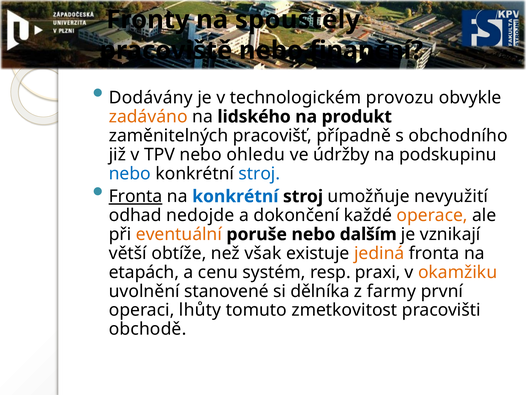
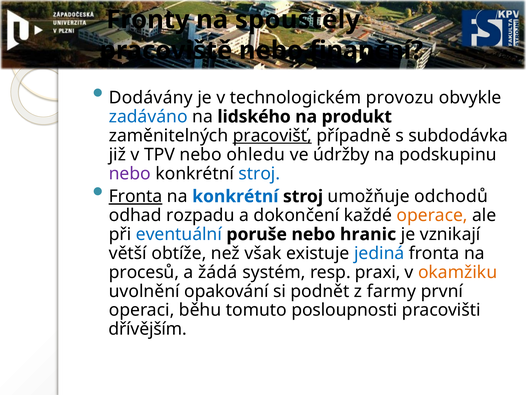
zadáváno colour: orange -> blue
pracovišť underline: none -> present
obchodního: obchodního -> subdodávka
nebo at (130, 173) colour: blue -> purple
nevyužití: nevyužití -> odchodů
nedojde: nedojde -> rozpadu
eventuální colour: orange -> blue
dalším: dalším -> hranic
jediná colour: orange -> blue
etapách: etapách -> procesů
cenu: cenu -> žádá
stanovené: stanovené -> opakování
dělníka: dělníka -> podnět
lhůty: lhůty -> běhu
zmetkovitost: zmetkovitost -> posloupnosti
obchodě: obchodě -> dřívějším
